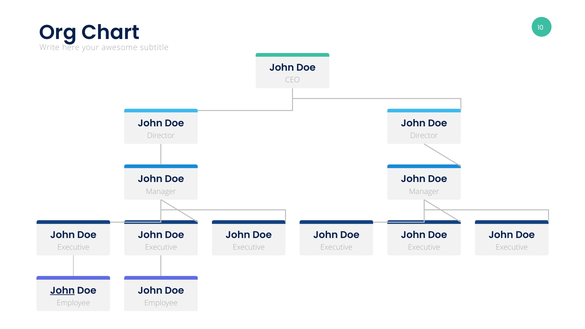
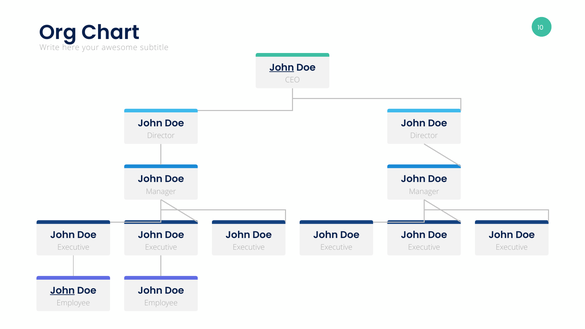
John at (282, 68) underline: none -> present
